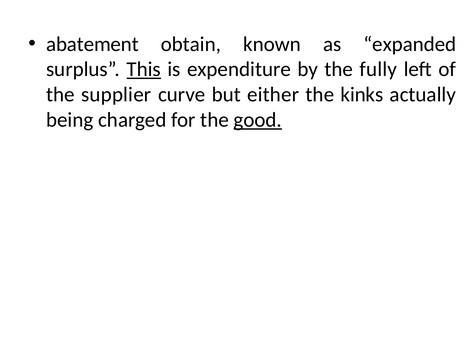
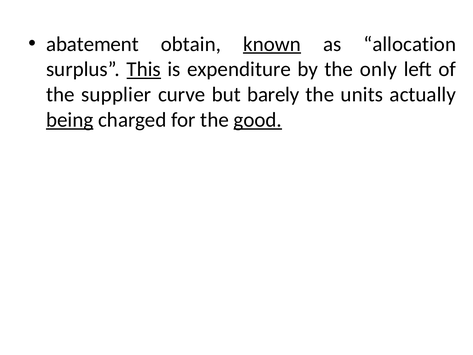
known underline: none -> present
expanded: expanded -> allocation
fully: fully -> only
either: either -> barely
kinks: kinks -> units
being underline: none -> present
